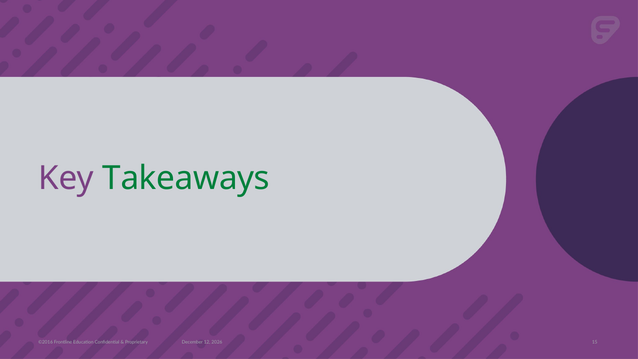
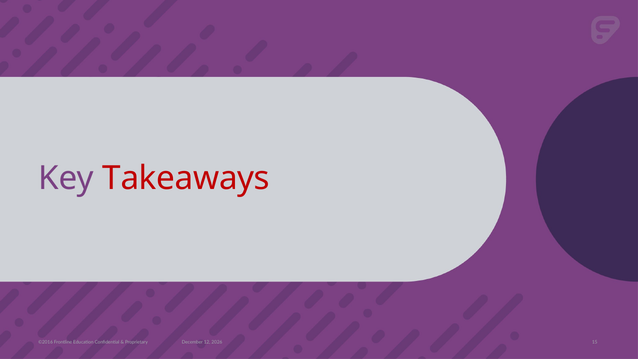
Takeaways colour: green -> red
